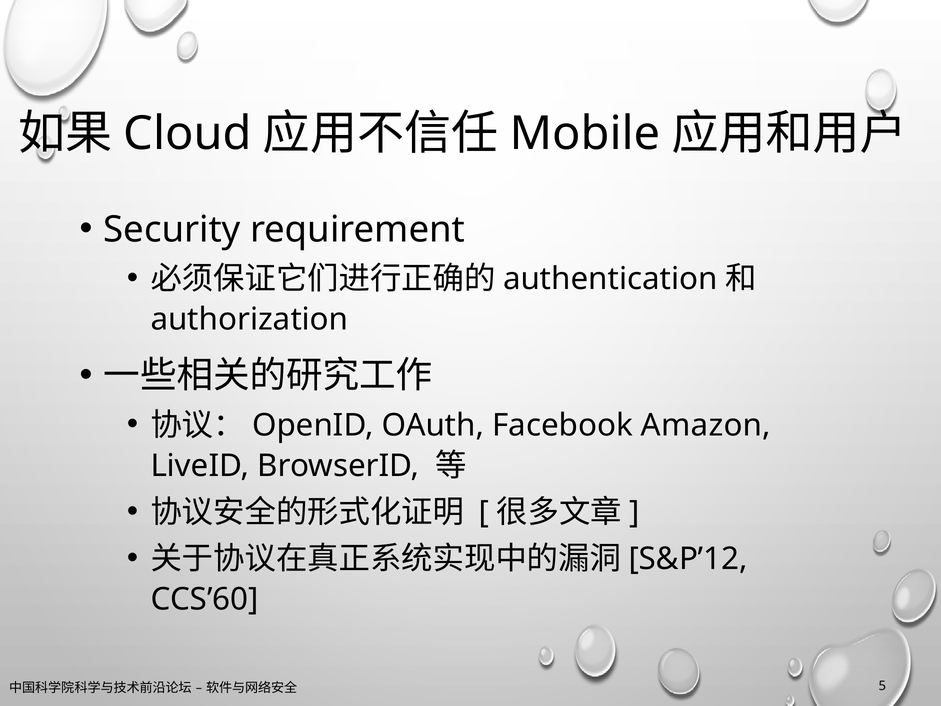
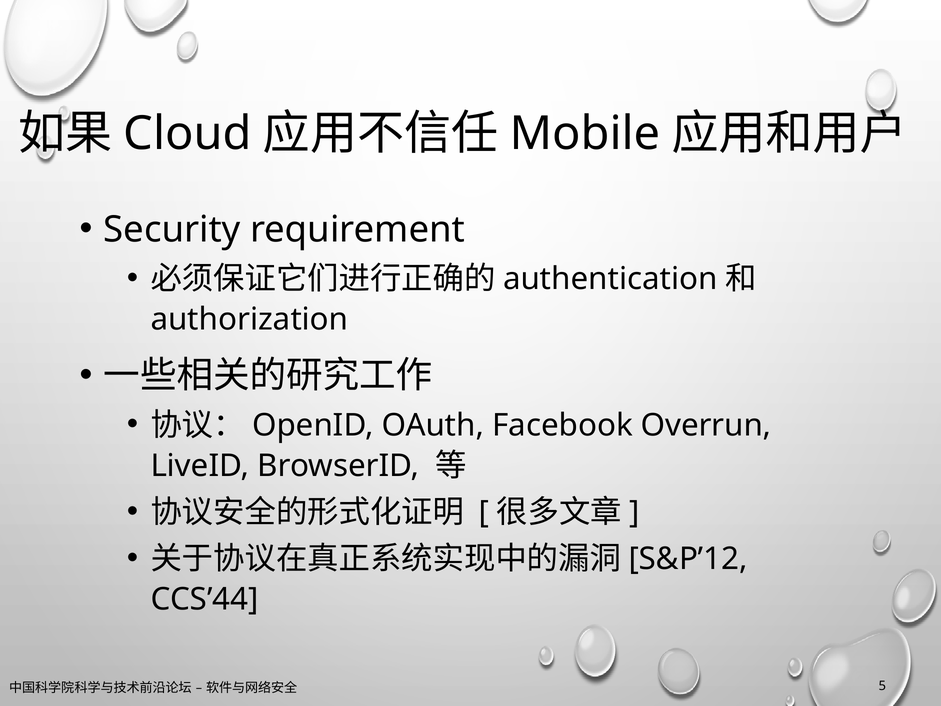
Amazon: Amazon -> Overrun
CCS’60: CCS’60 -> CCS’44
